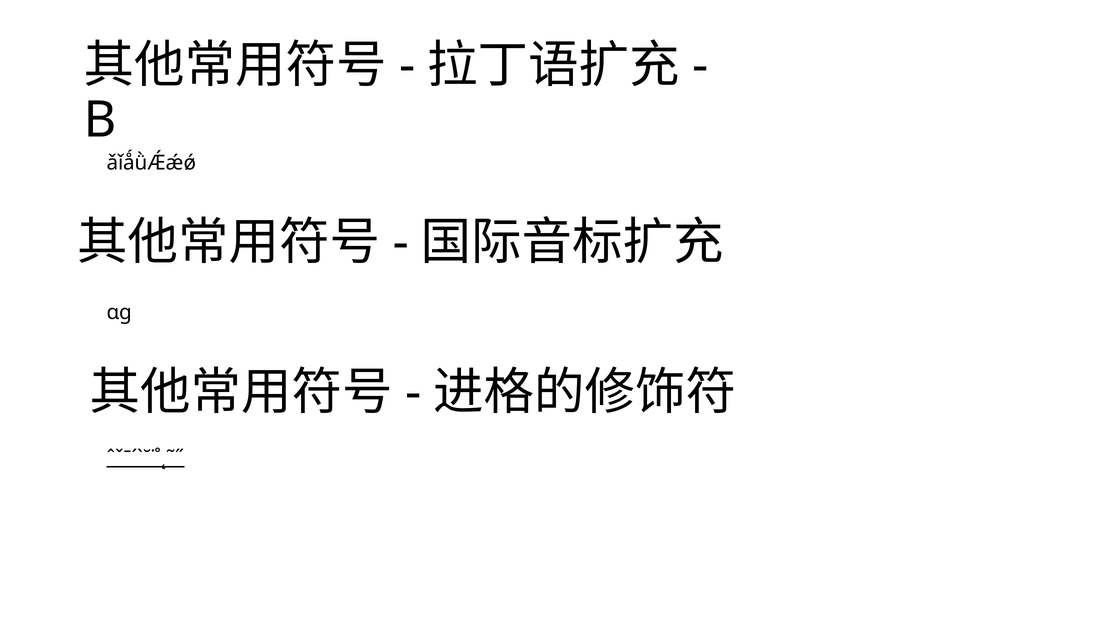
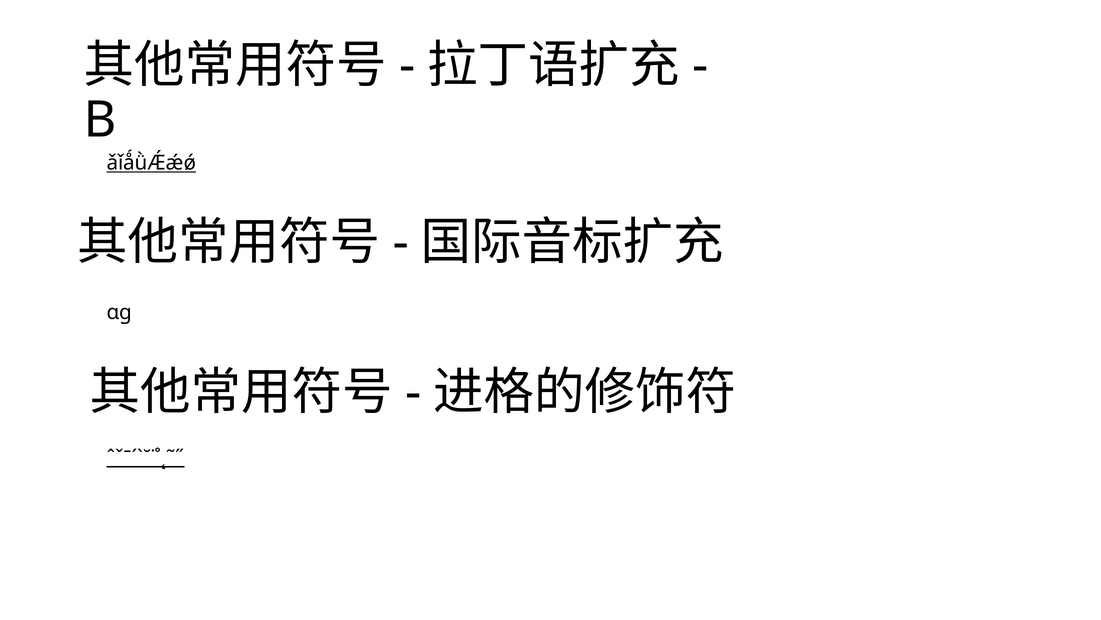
ǎǐǻǜǼǽǿ underline: none -> present
